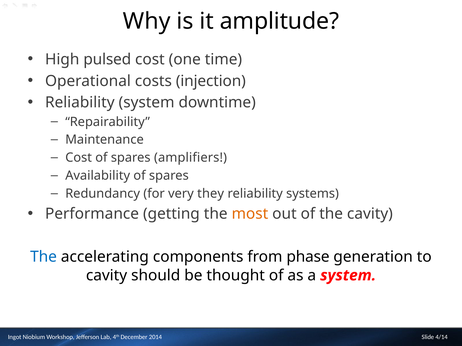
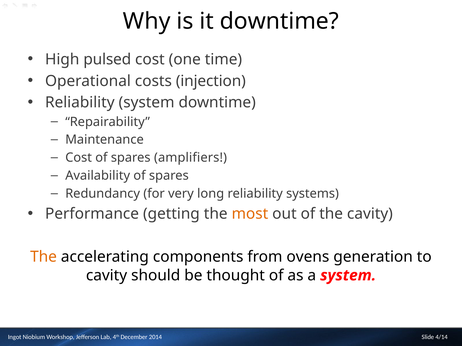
it amplitude: amplitude -> downtime
they: they -> long
The at (44, 257) colour: blue -> orange
phase: phase -> ovens
